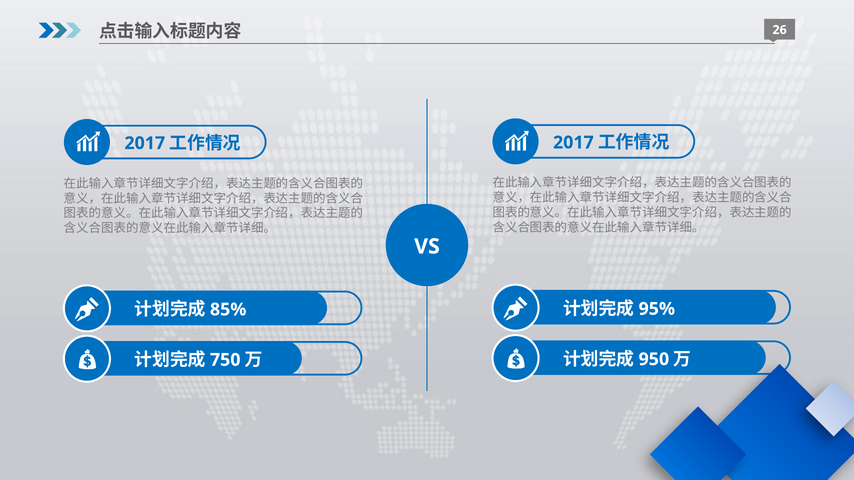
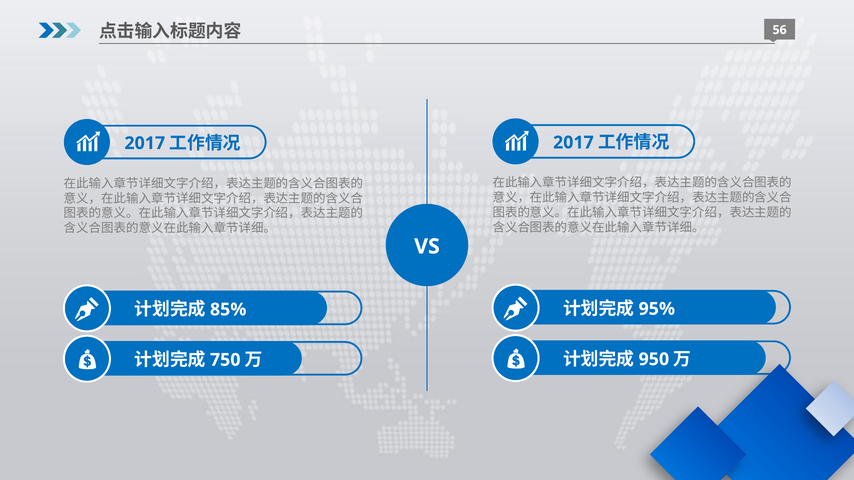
26: 26 -> 56
